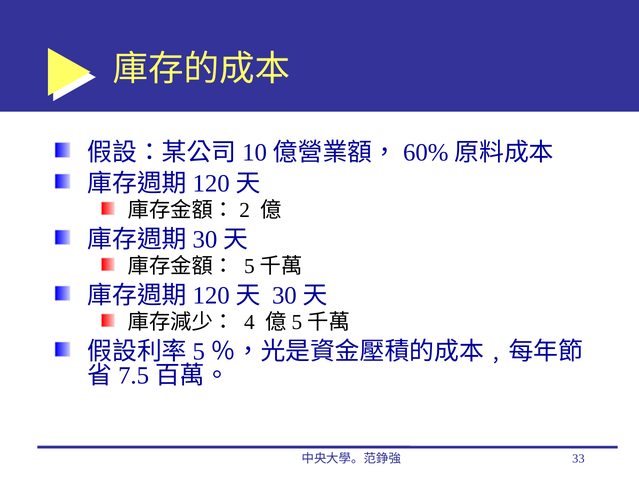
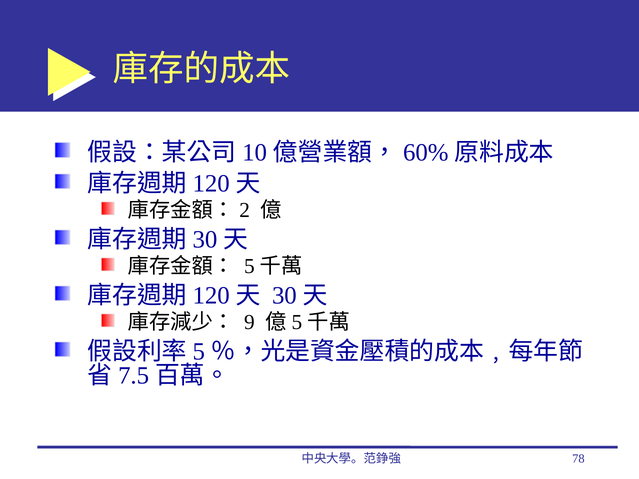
4: 4 -> 9
33: 33 -> 78
